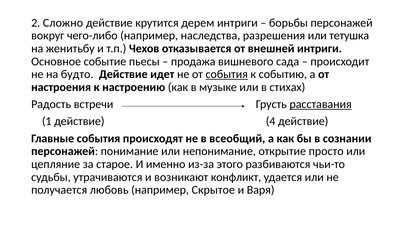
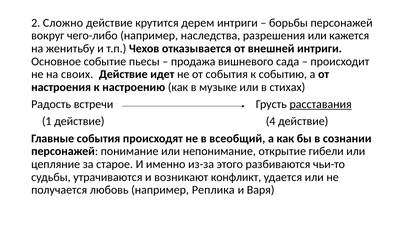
тетушка: тетушка -> кажется
будто: будто -> своих
события at (227, 74) underline: present -> none
просто: просто -> гибели
Скрытое: Скрытое -> Реплика
